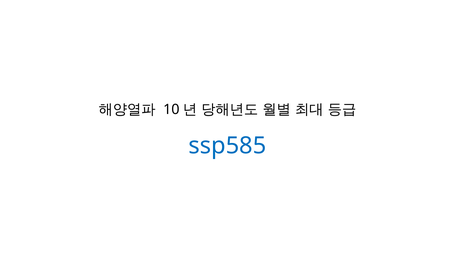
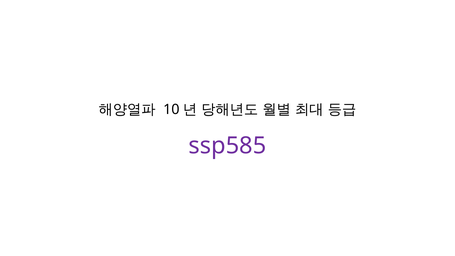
ssp585 colour: blue -> purple
